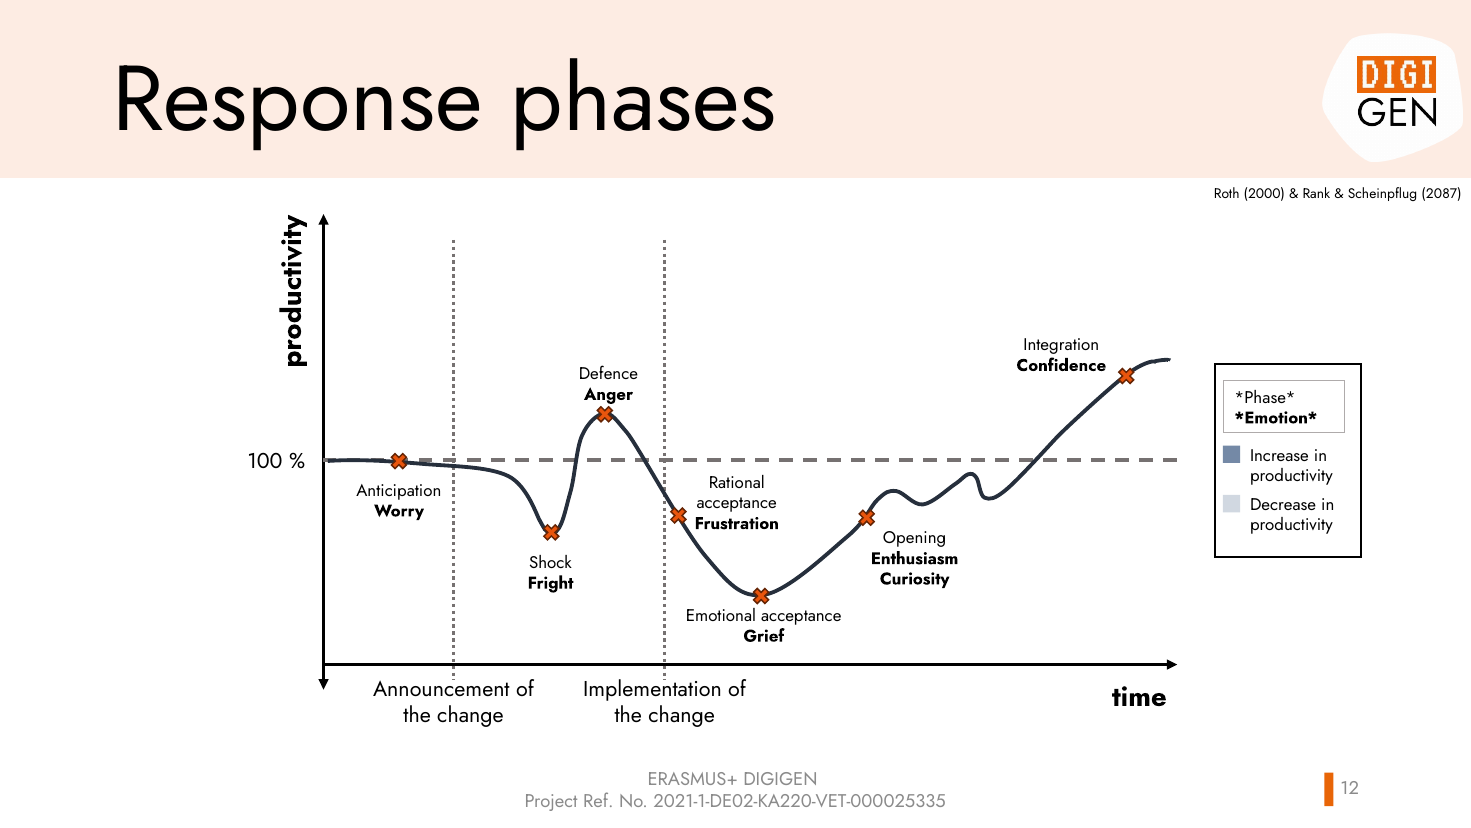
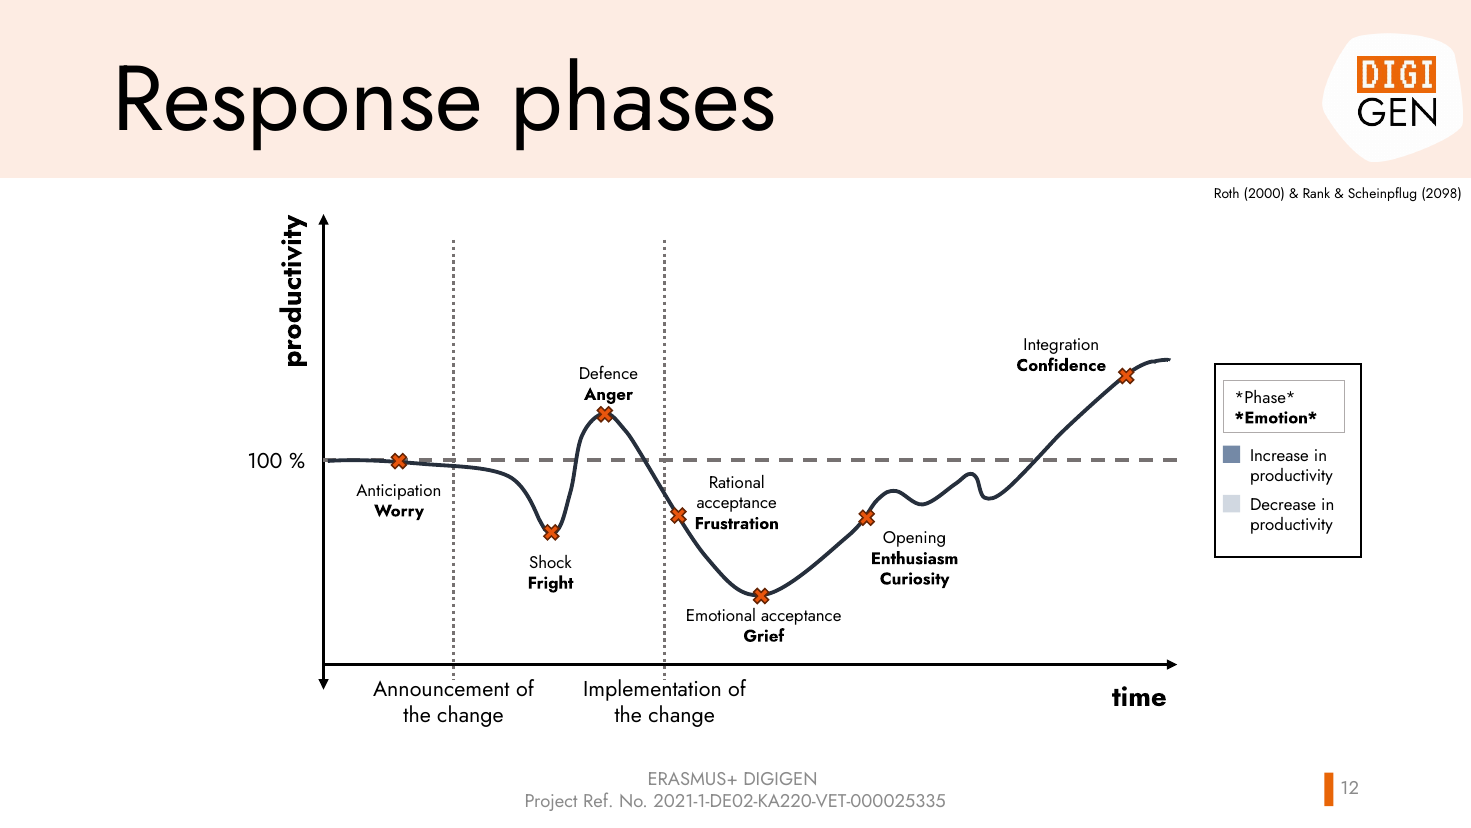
2087: 2087 -> 2098
